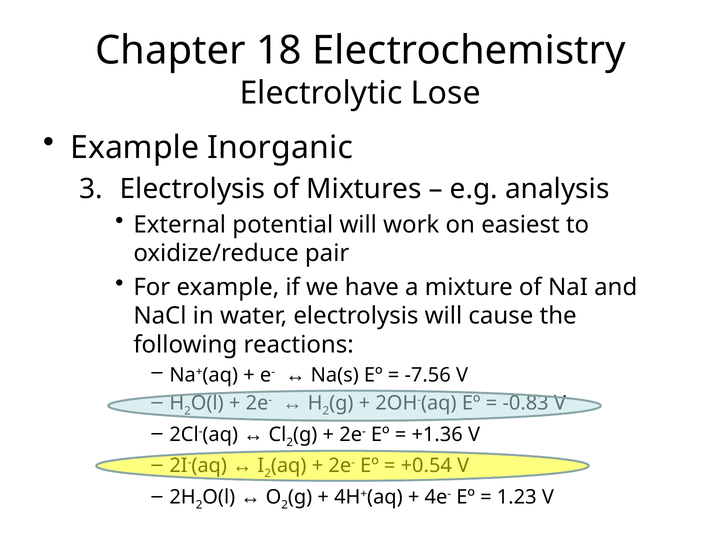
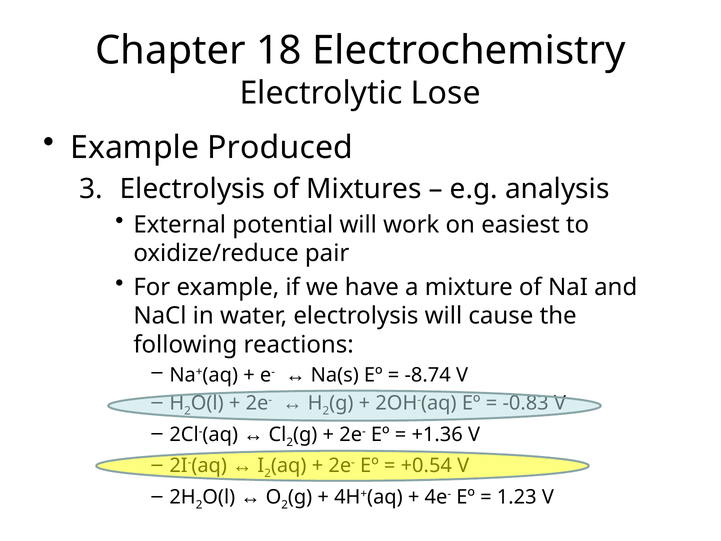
Inorganic: Inorganic -> Produced
-7.56: -7.56 -> -8.74
